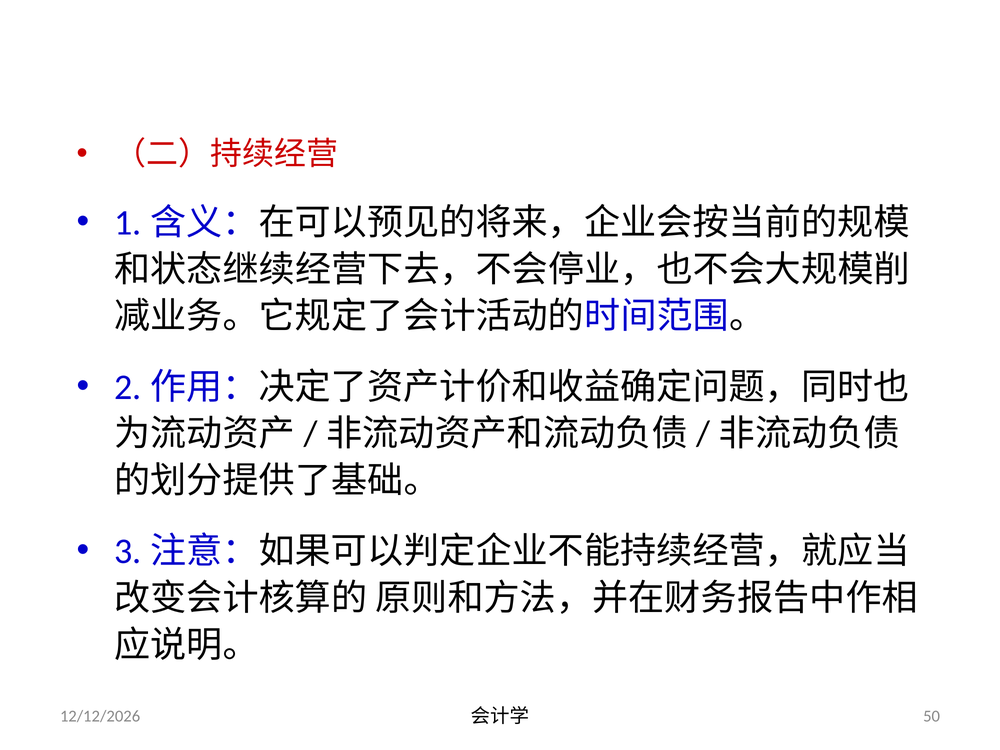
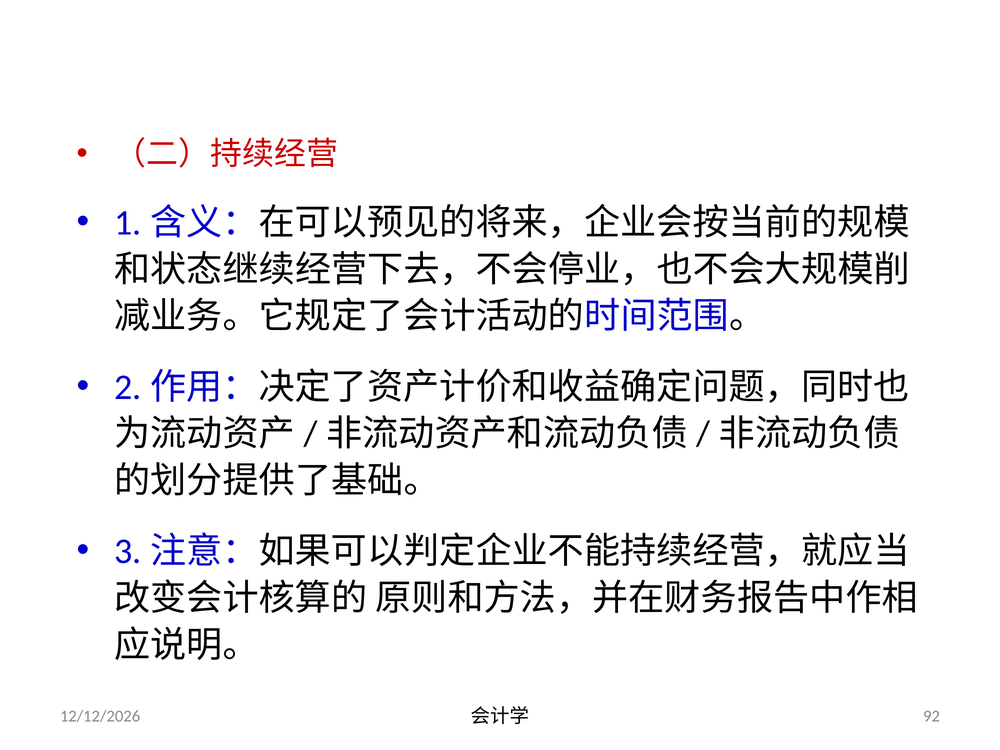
50: 50 -> 92
